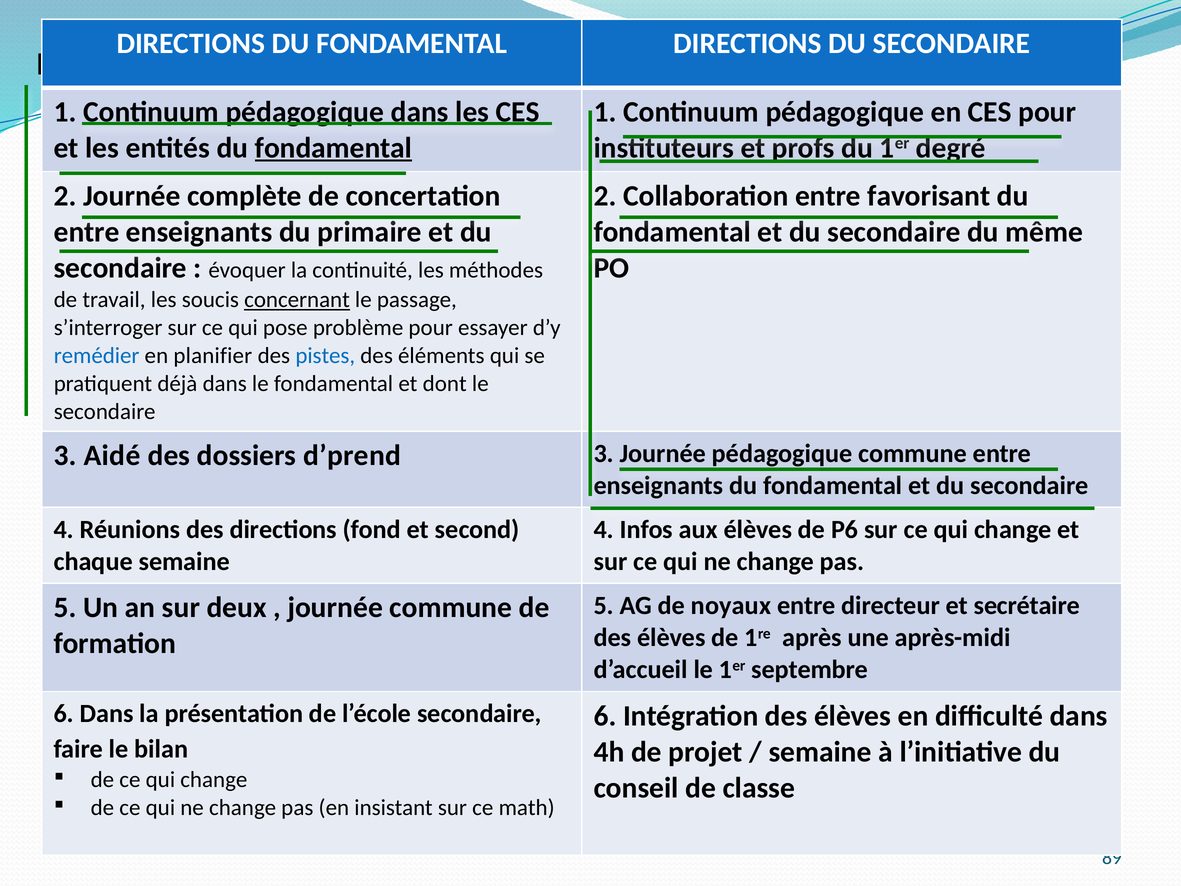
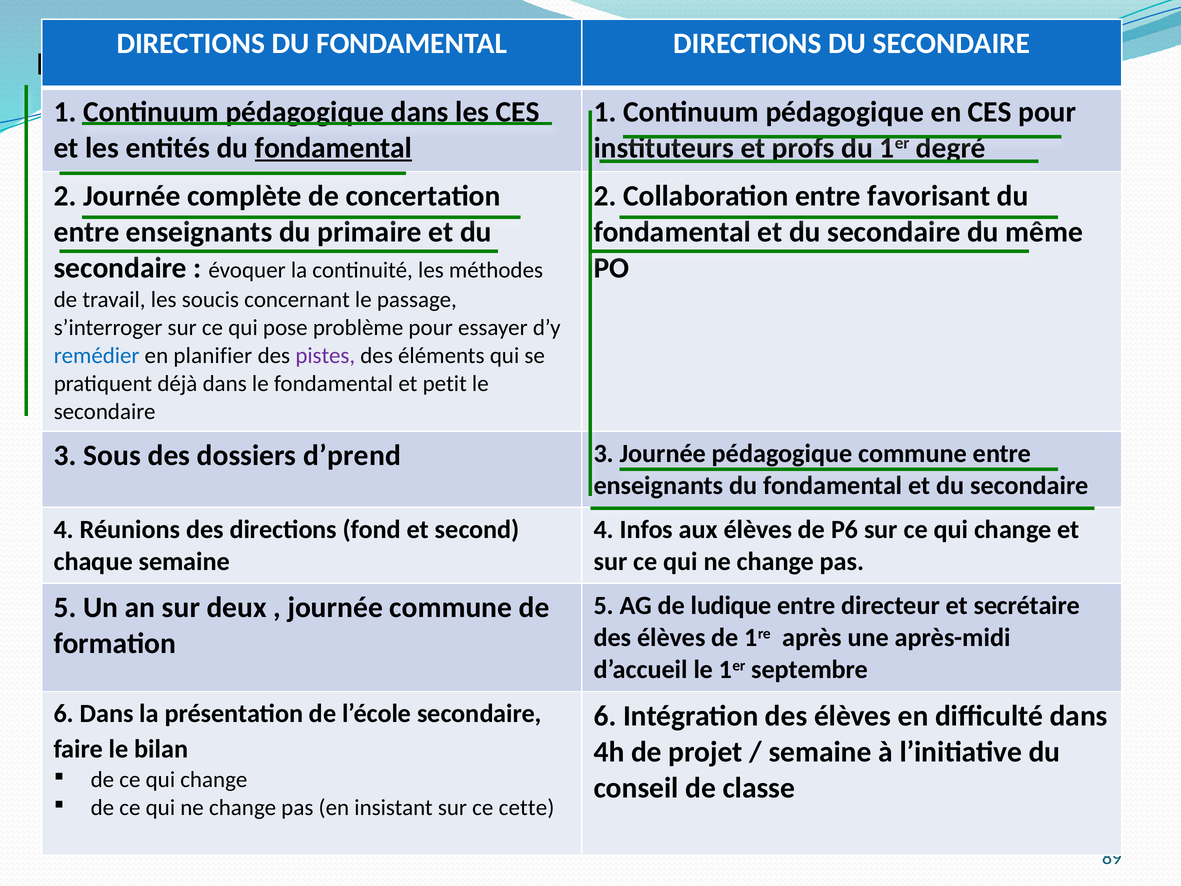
concernant underline: present -> none
pistes colour: blue -> purple
dont: dont -> petit
Aidé: Aidé -> Sous
noyaux: noyaux -> ludique
math: math -> cette
